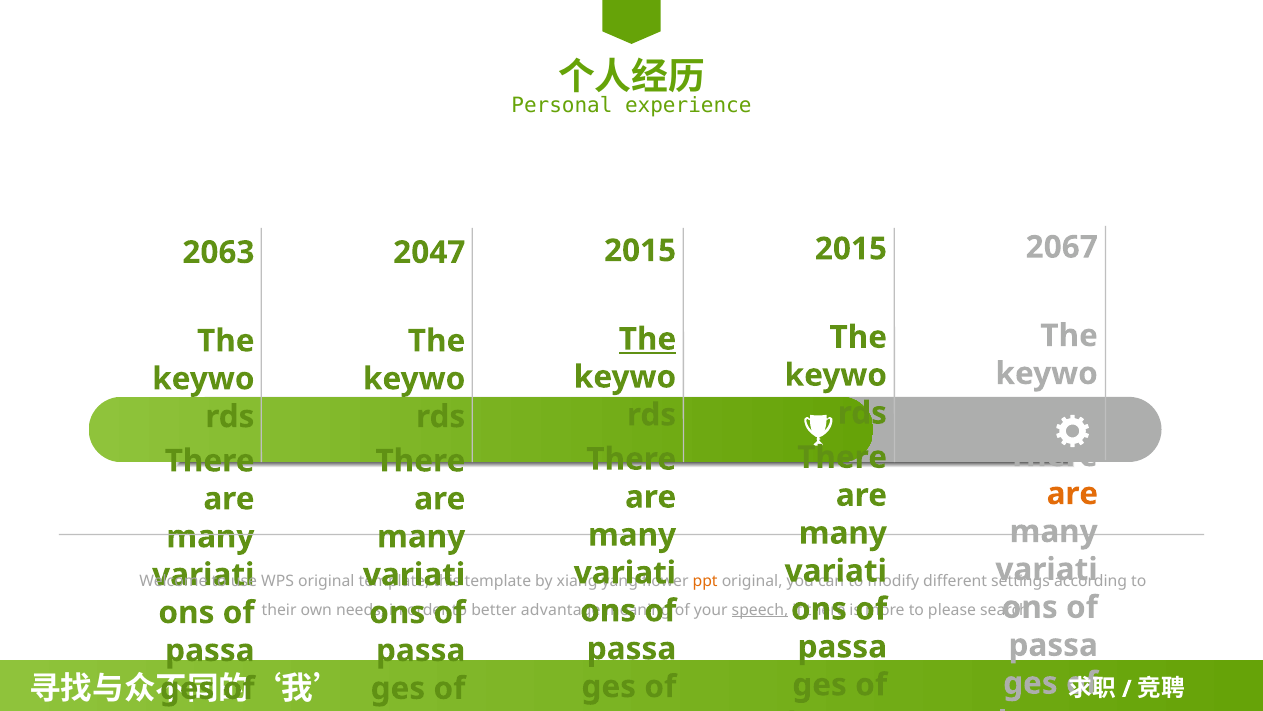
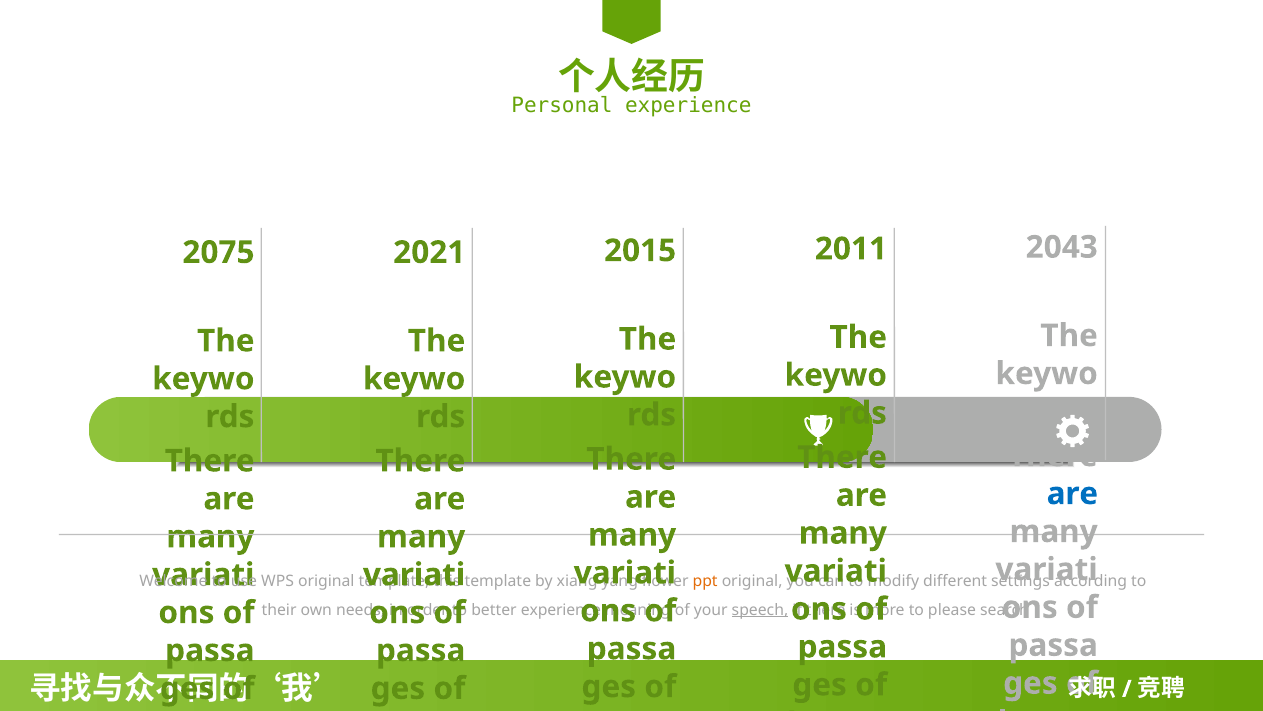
2067: 2067 -> 2043
2015 at (851, 249): 2015 -> 2011
2063: 2063 -> 2075
2047: 2047 -> 2021
The at (648, 339) underline: present -> none
are at (1072, 493) colour: orange -> blue
better advantage: advantage -> experience
